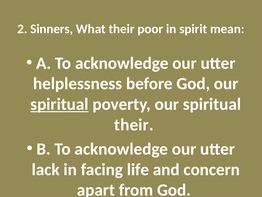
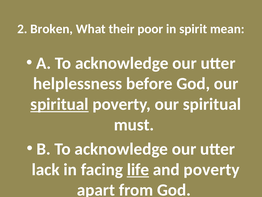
Sinners: Sinners -> Broken
their at (134, 125): their -> must
life underline: none -> present
and concern: concern -> poverty
